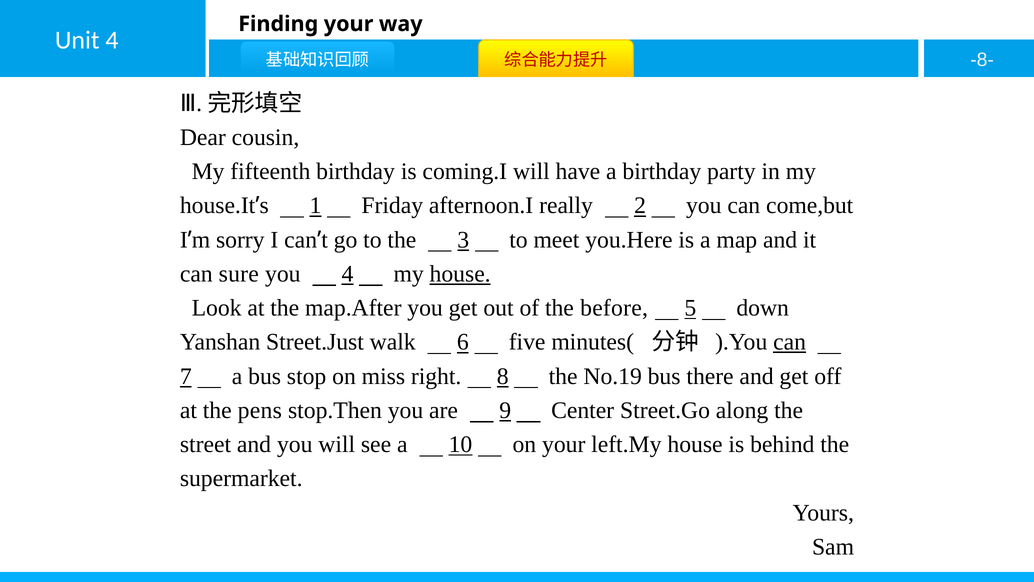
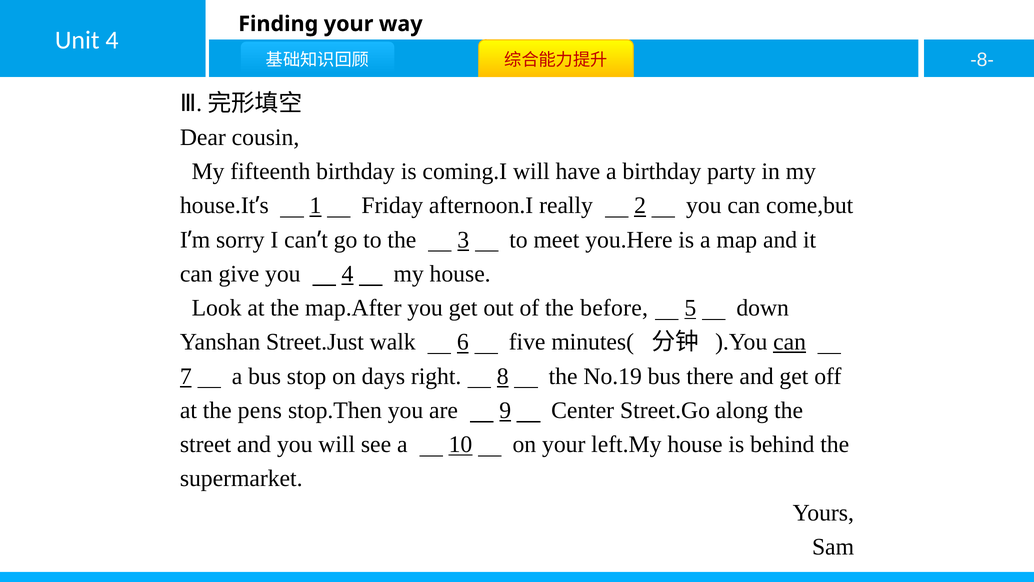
sure: sure -> give
house at (460, 274) underline: present -> none
miss: miss -> days
